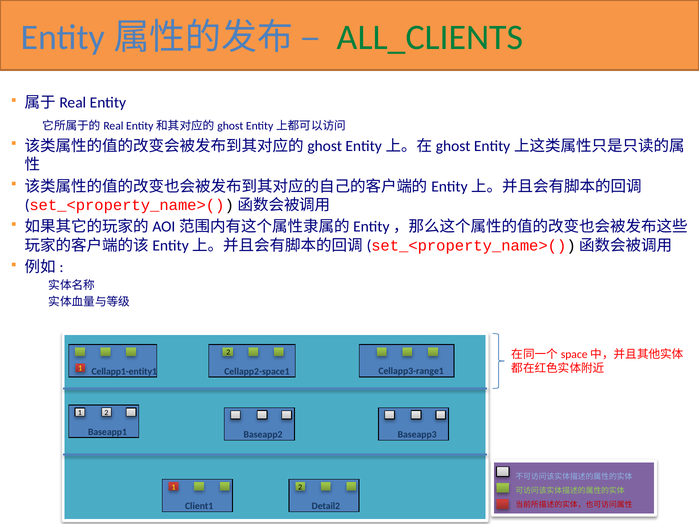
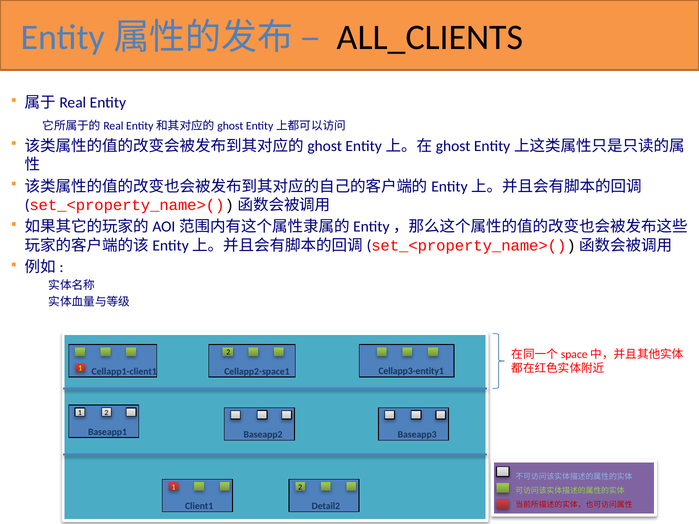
ALL_CLIENTS colour: green -> black
Cellapp3-range1: Cellapp3-range1 -> Cellapp3-entity1
Cellapp1-entity1: Cellapp1-entity1 -> Cellapp1-client1
